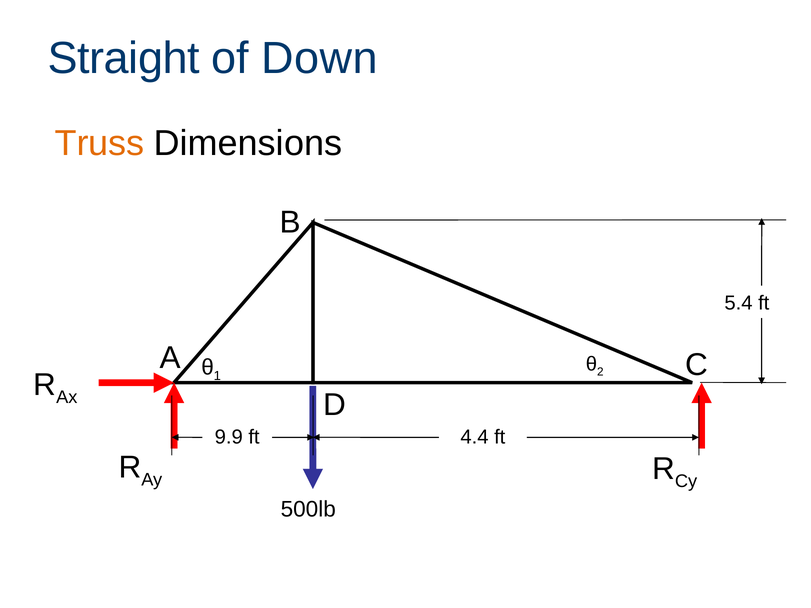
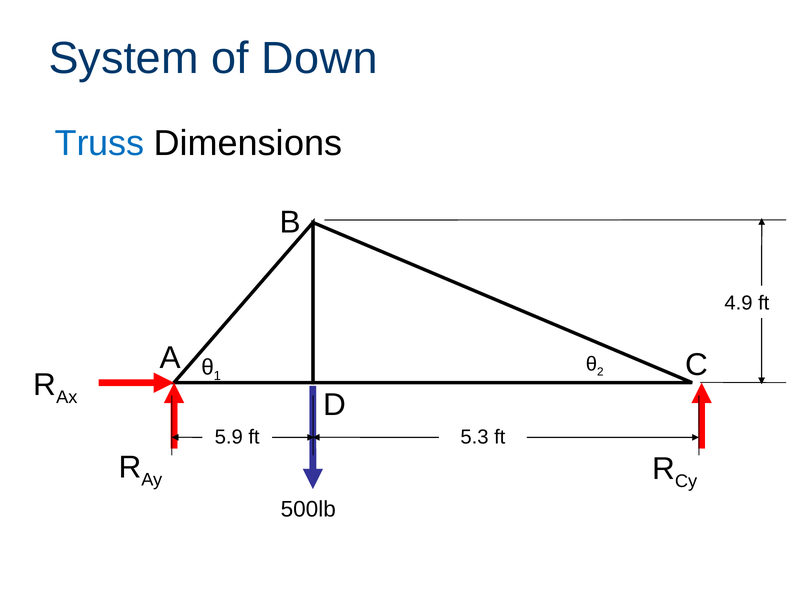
Straight: Straight -> System
Truss colour: orange -> blue
5.4: 5.4 -> 4.9
9.9: 9.9 -> 5.9
4.4: 4.4 -> 5.3
